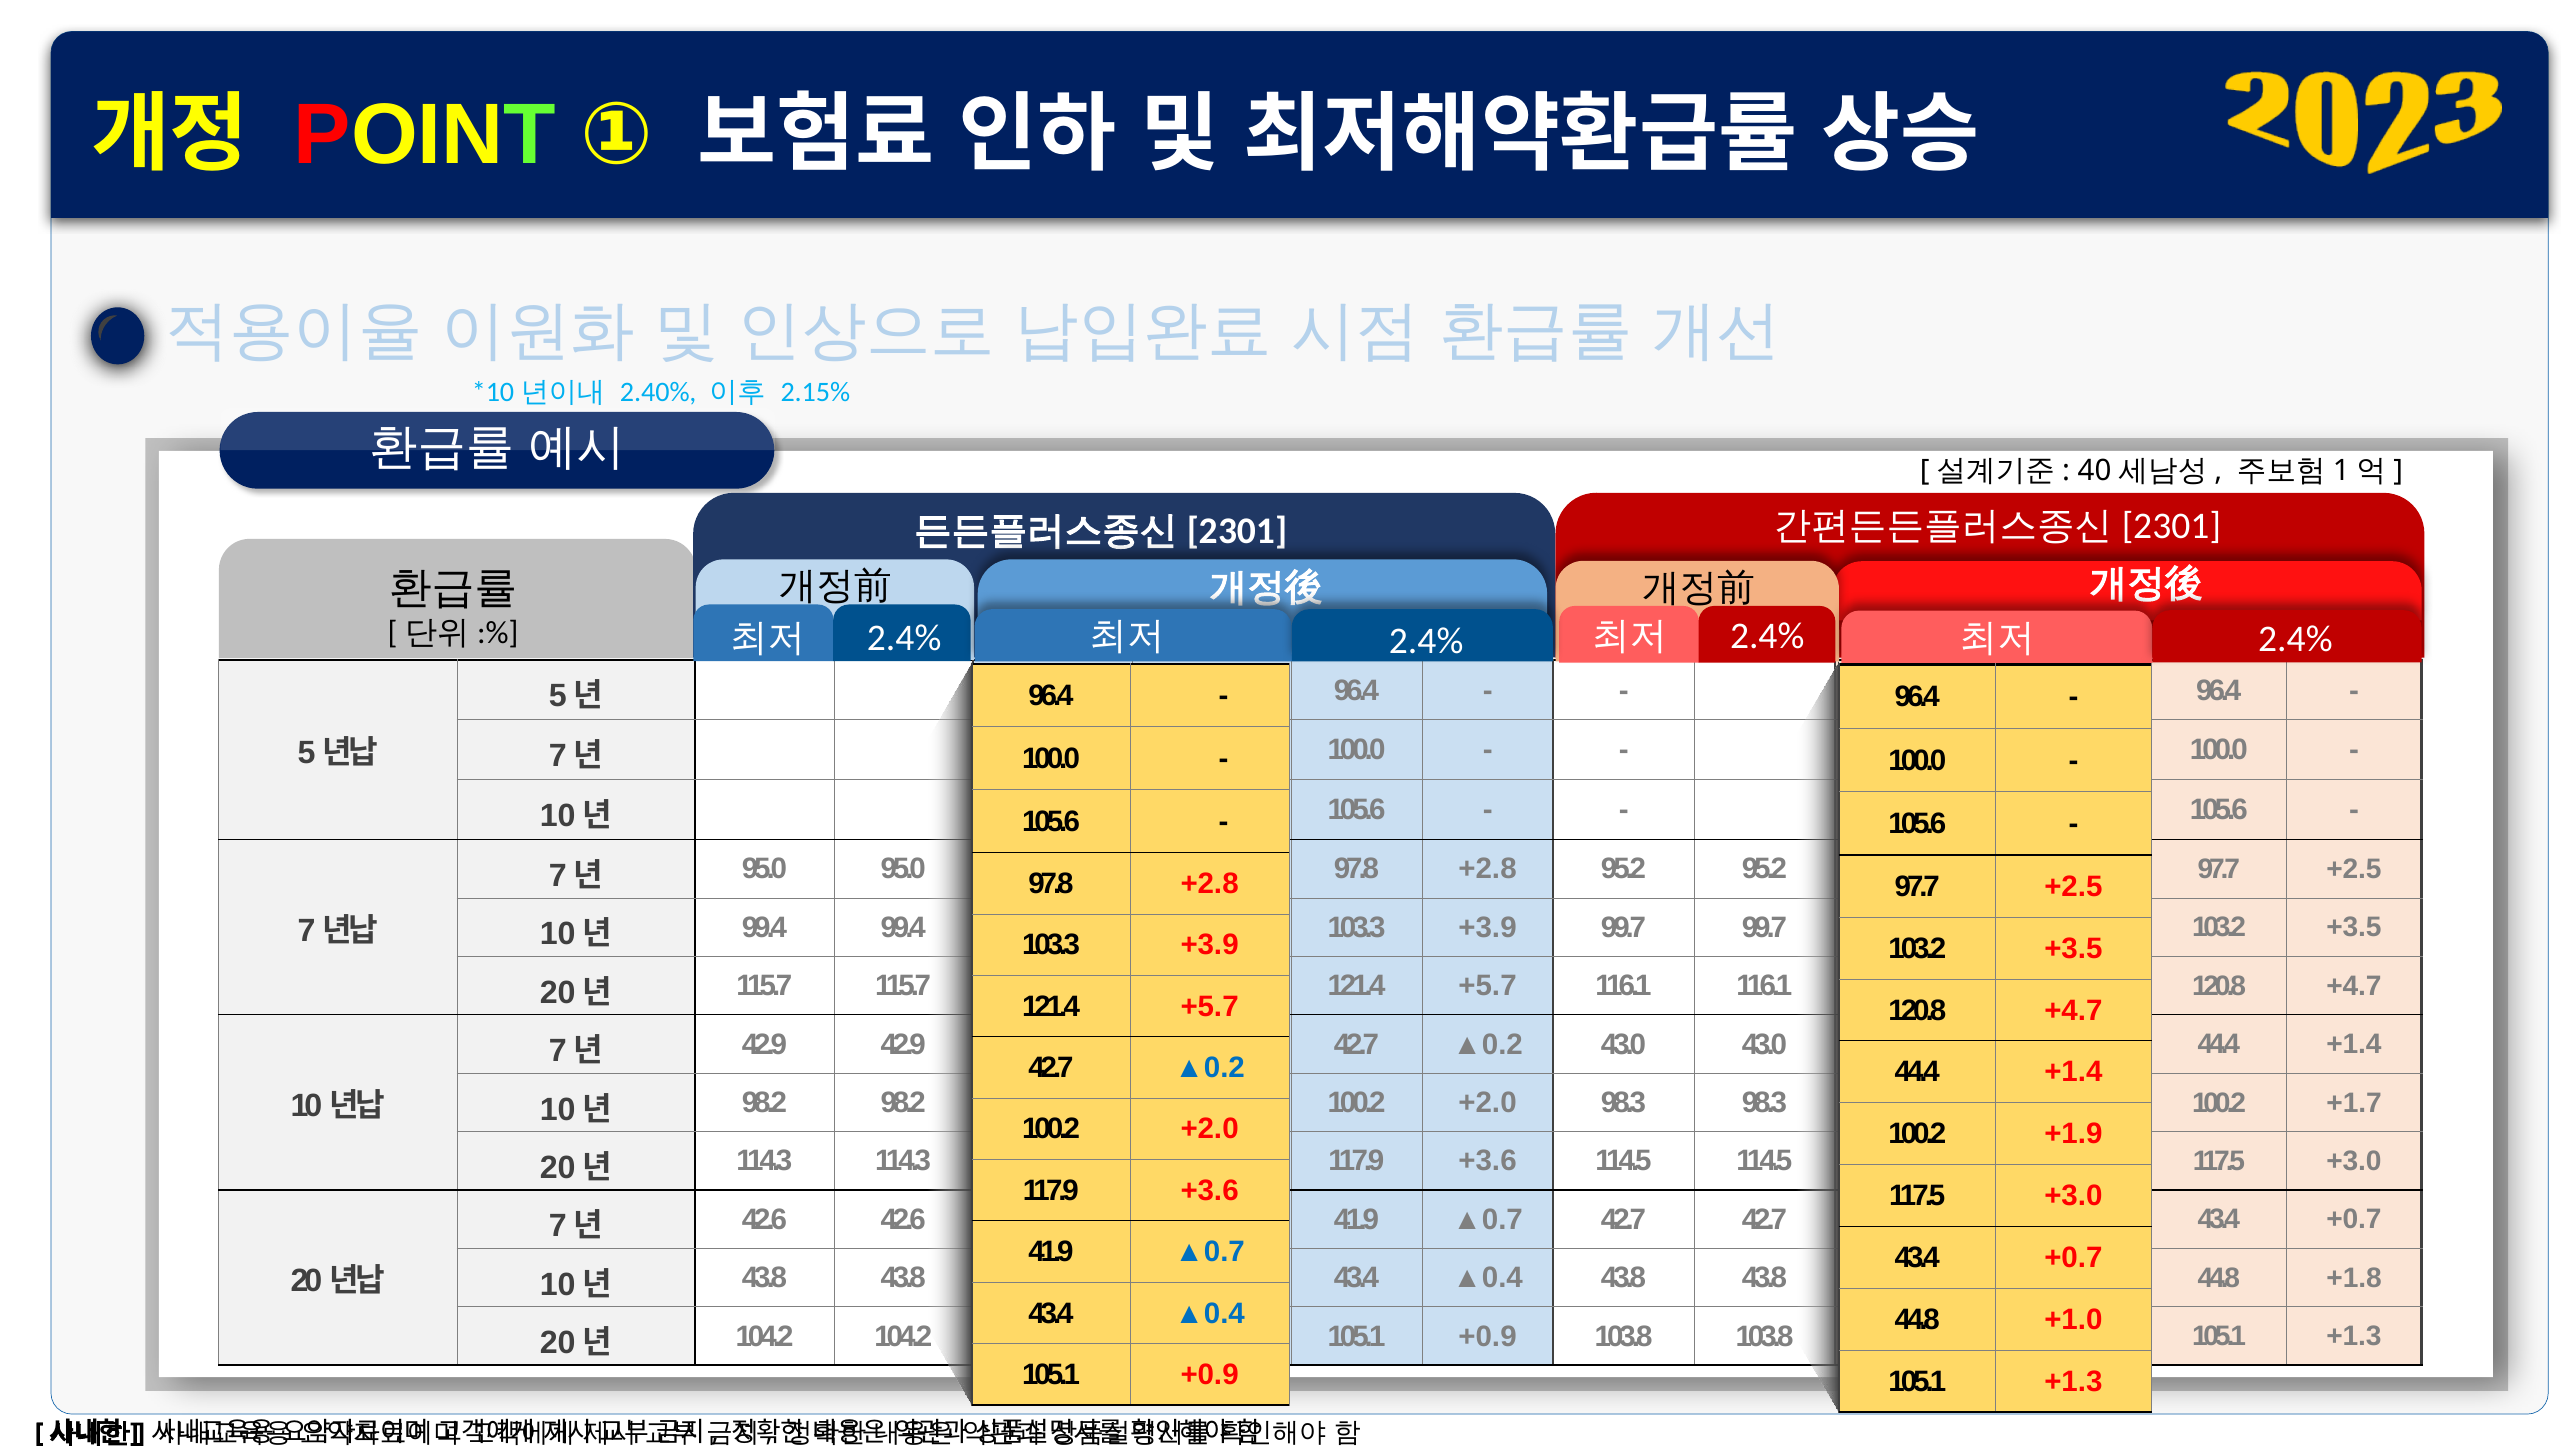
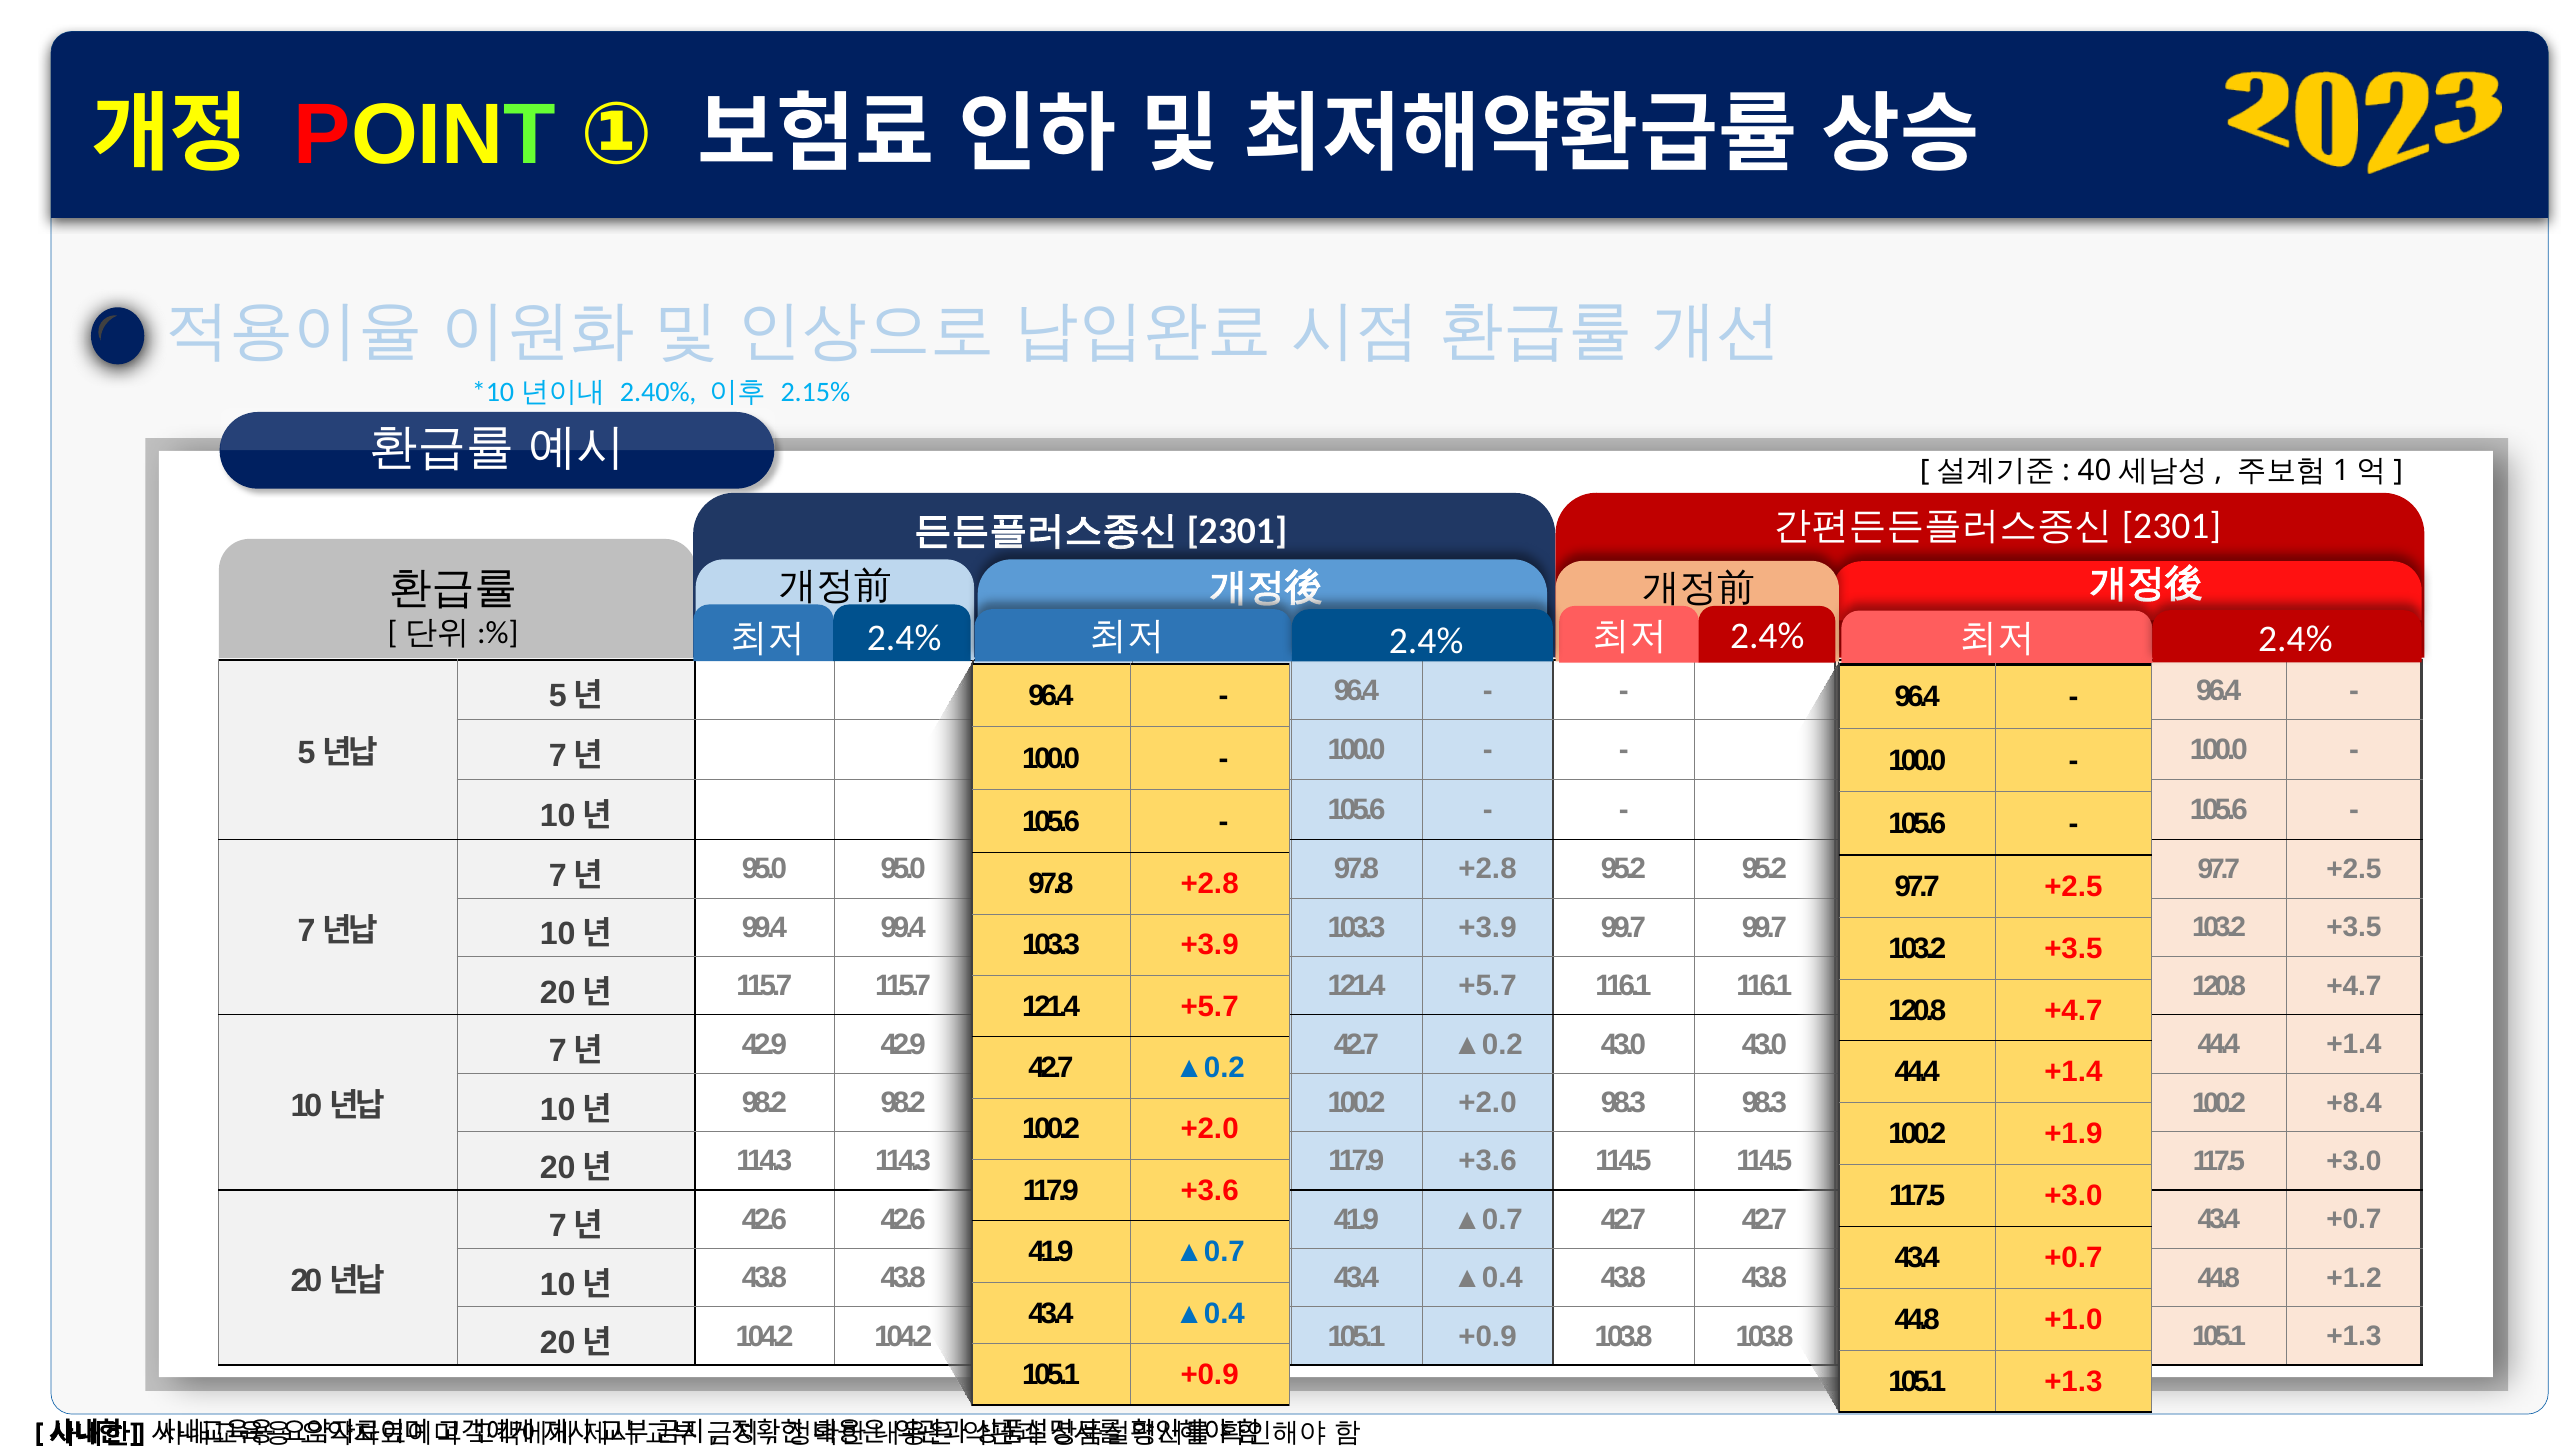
+1.7: +1.7 -> +8.4
+1.8: +1.8 -> +1.2
